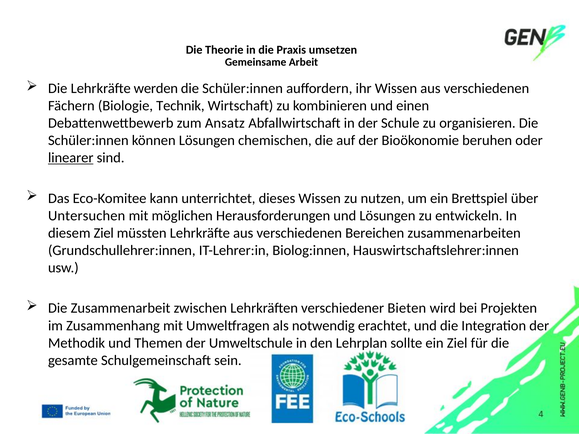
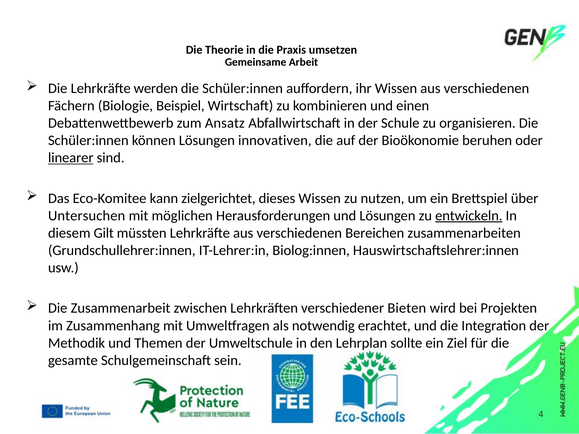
Technik: Technik -> Beispiel
chemischen: chemischen -> innovativen
unterrichtet: unterrichtet -> zielgerichtet
entwickeln underline: none -> present
diesem Ziel: Ziel -> Gilt
